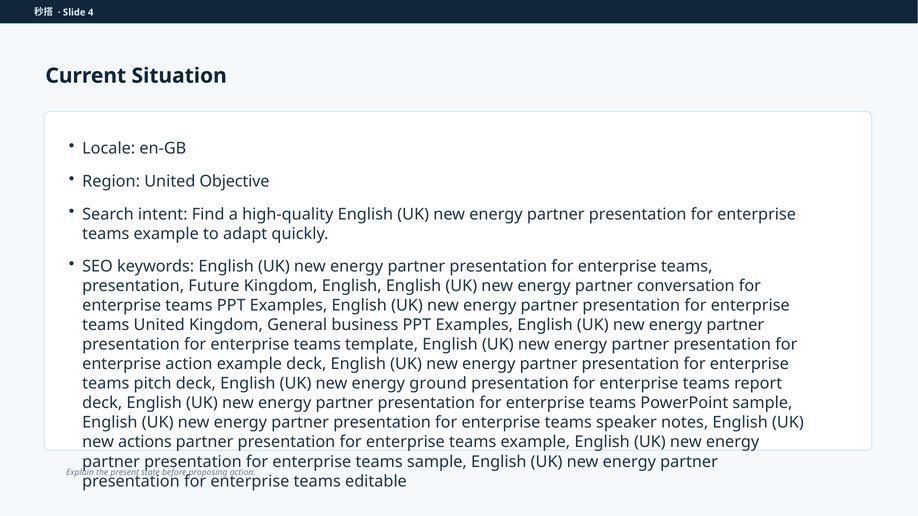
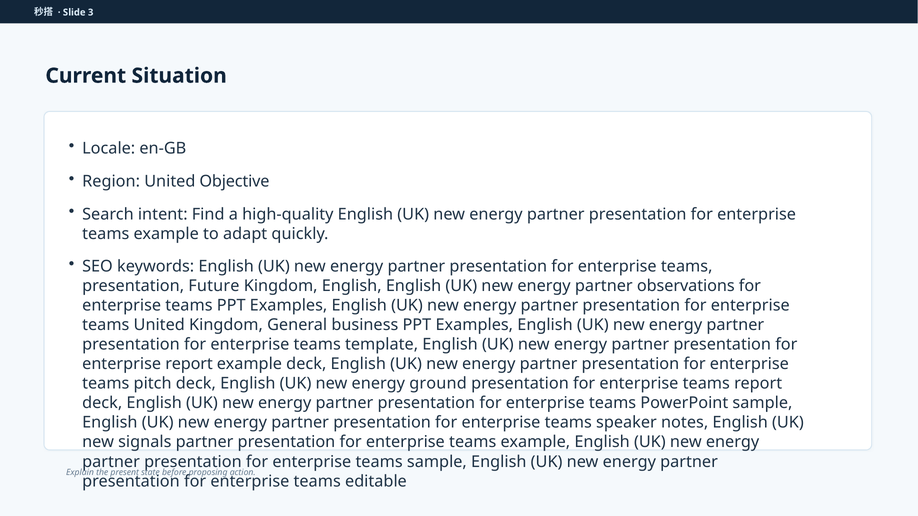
4: 4 -> 3
conversation: conversation -> observations
enterprise action: action -> report
actions: actions -> signals
